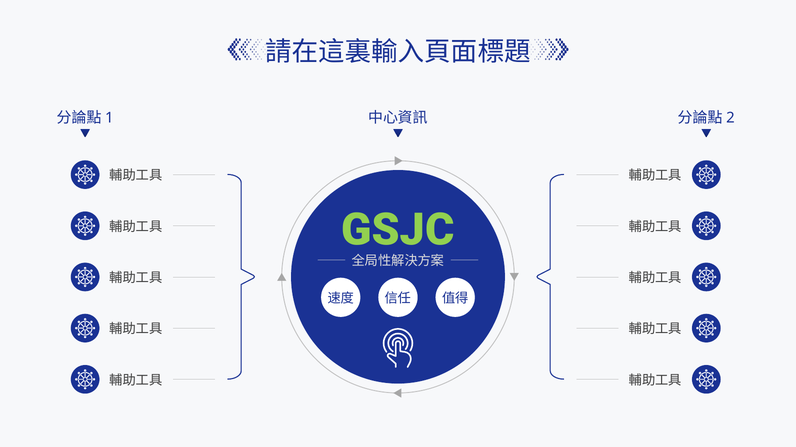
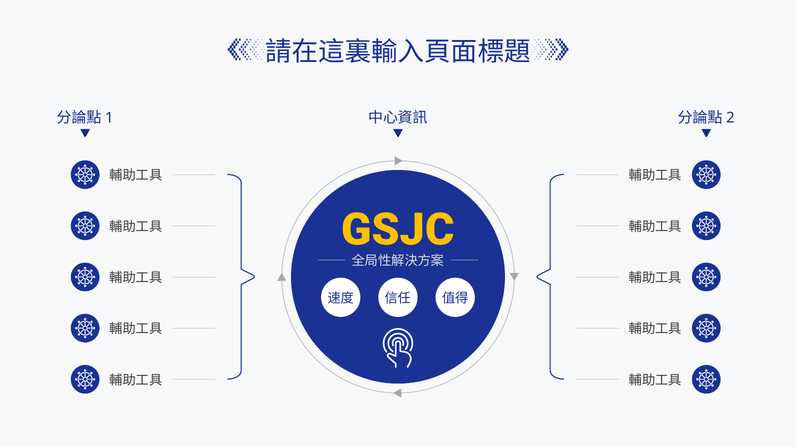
GSJC colour: light green -> yellow
